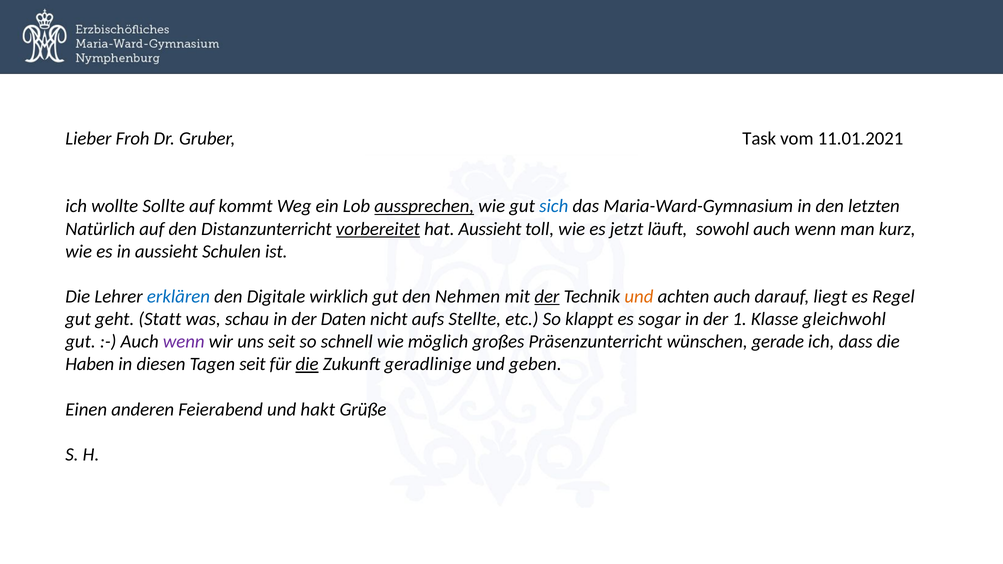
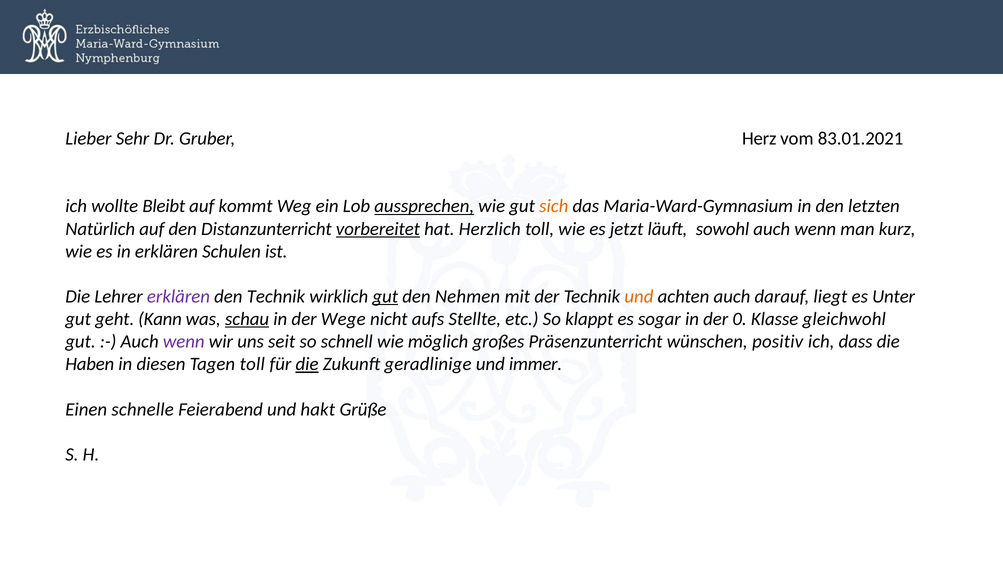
Froh: Froh -> Sehr
Task: Task -> Herz
11.01.2021: 11.01.2021 -> 83.01.2021
Sollte: Sollte -> Bleibt
sich colour: blue -> orange
hat Aussieht: Aussieht -> Herzlich
in aussieht: aussieht -> erklären
erklären at (178, 297) colour: blue -> purple
den Digitale: Digitale -> Technik
gut at (385, 297) underline: none -> present
der at (547, 297) underline: present -> none
Regel: Regel -> Unter
Statt: Statt -> Kann
schau underline: none -> present
Daten: Daten -> Wege
1: 1 -> 0
gerade: gerade -> positiv
Tagen seit: seit -> toll
geben: geben -> immer
anderen: anderen -> schnelle
